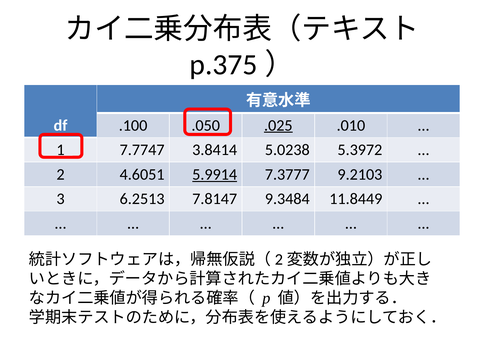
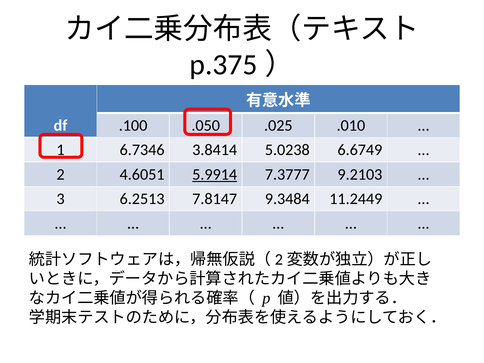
.025 underline: present -> none
7.7747: 7.7747 -> 6.7346
5.3972: 5.3972 -> 6.6749
11.8449: 11.8449 -> 11.2449
